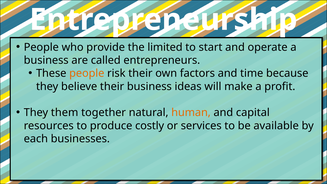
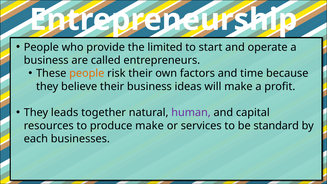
them: them -> leads
human colour: orange -> purple
produce costly: costly -> make
available: available -> standard
